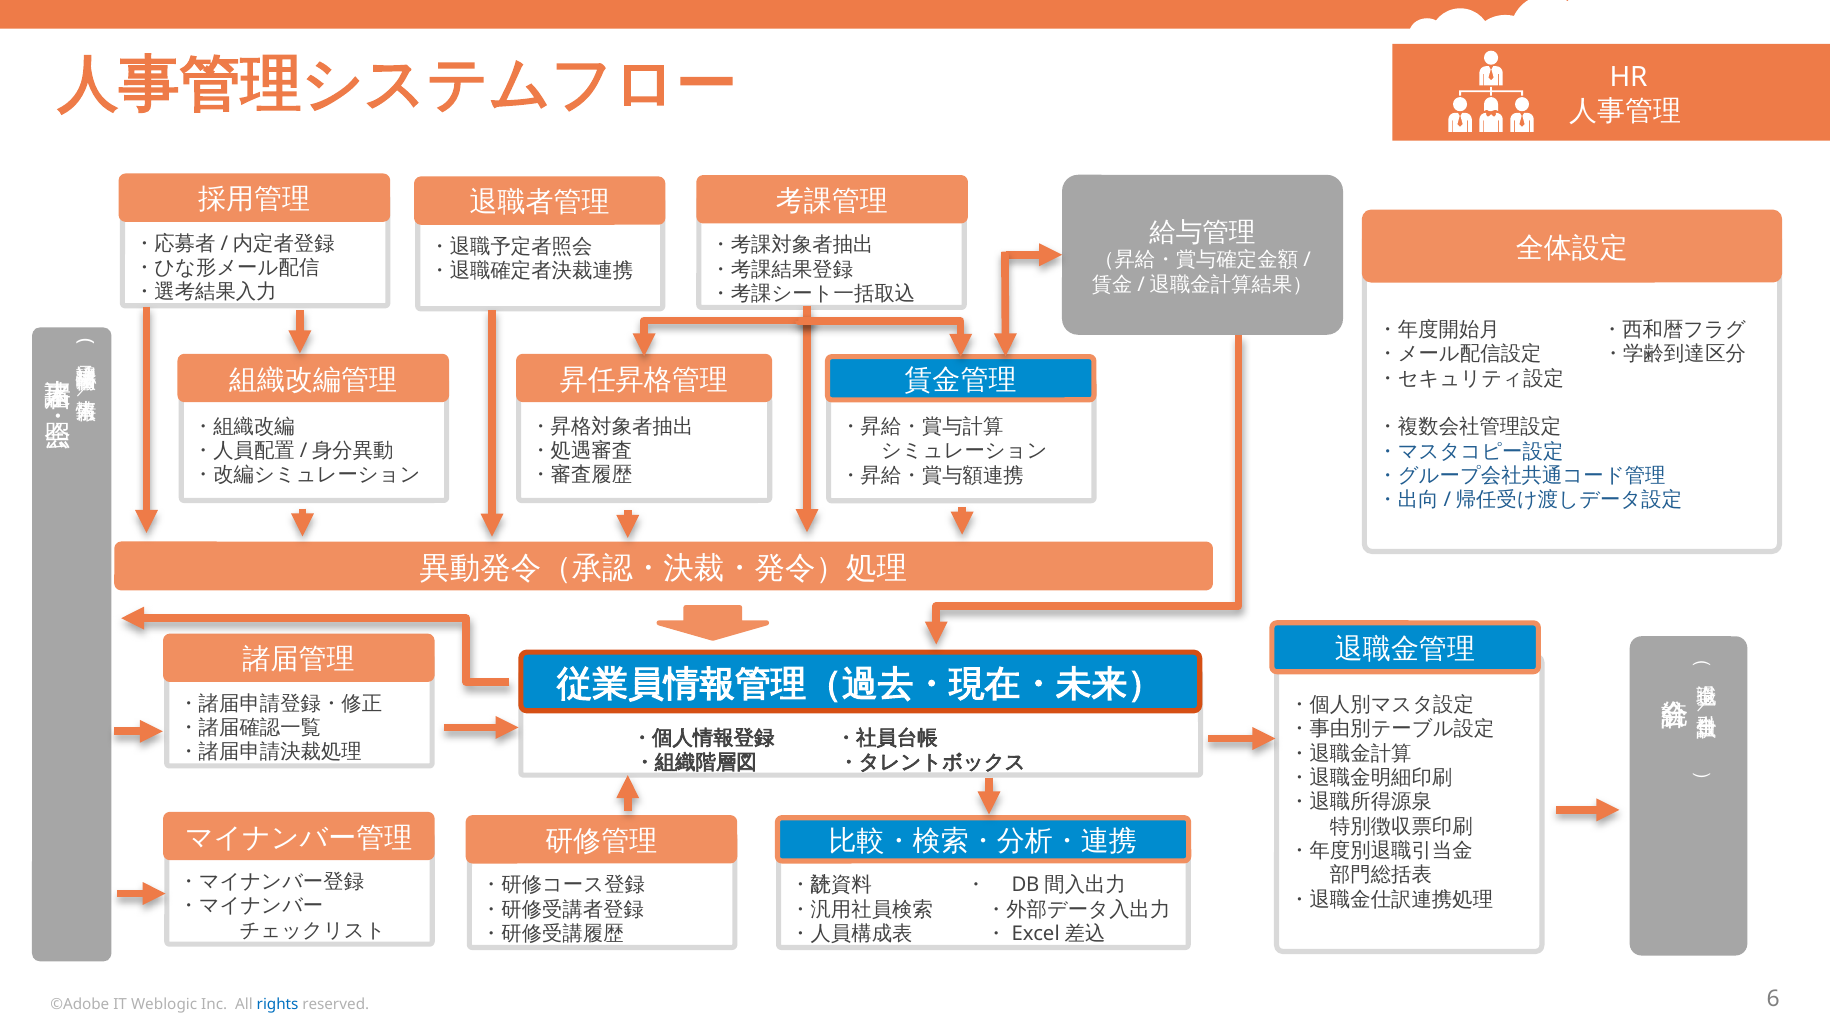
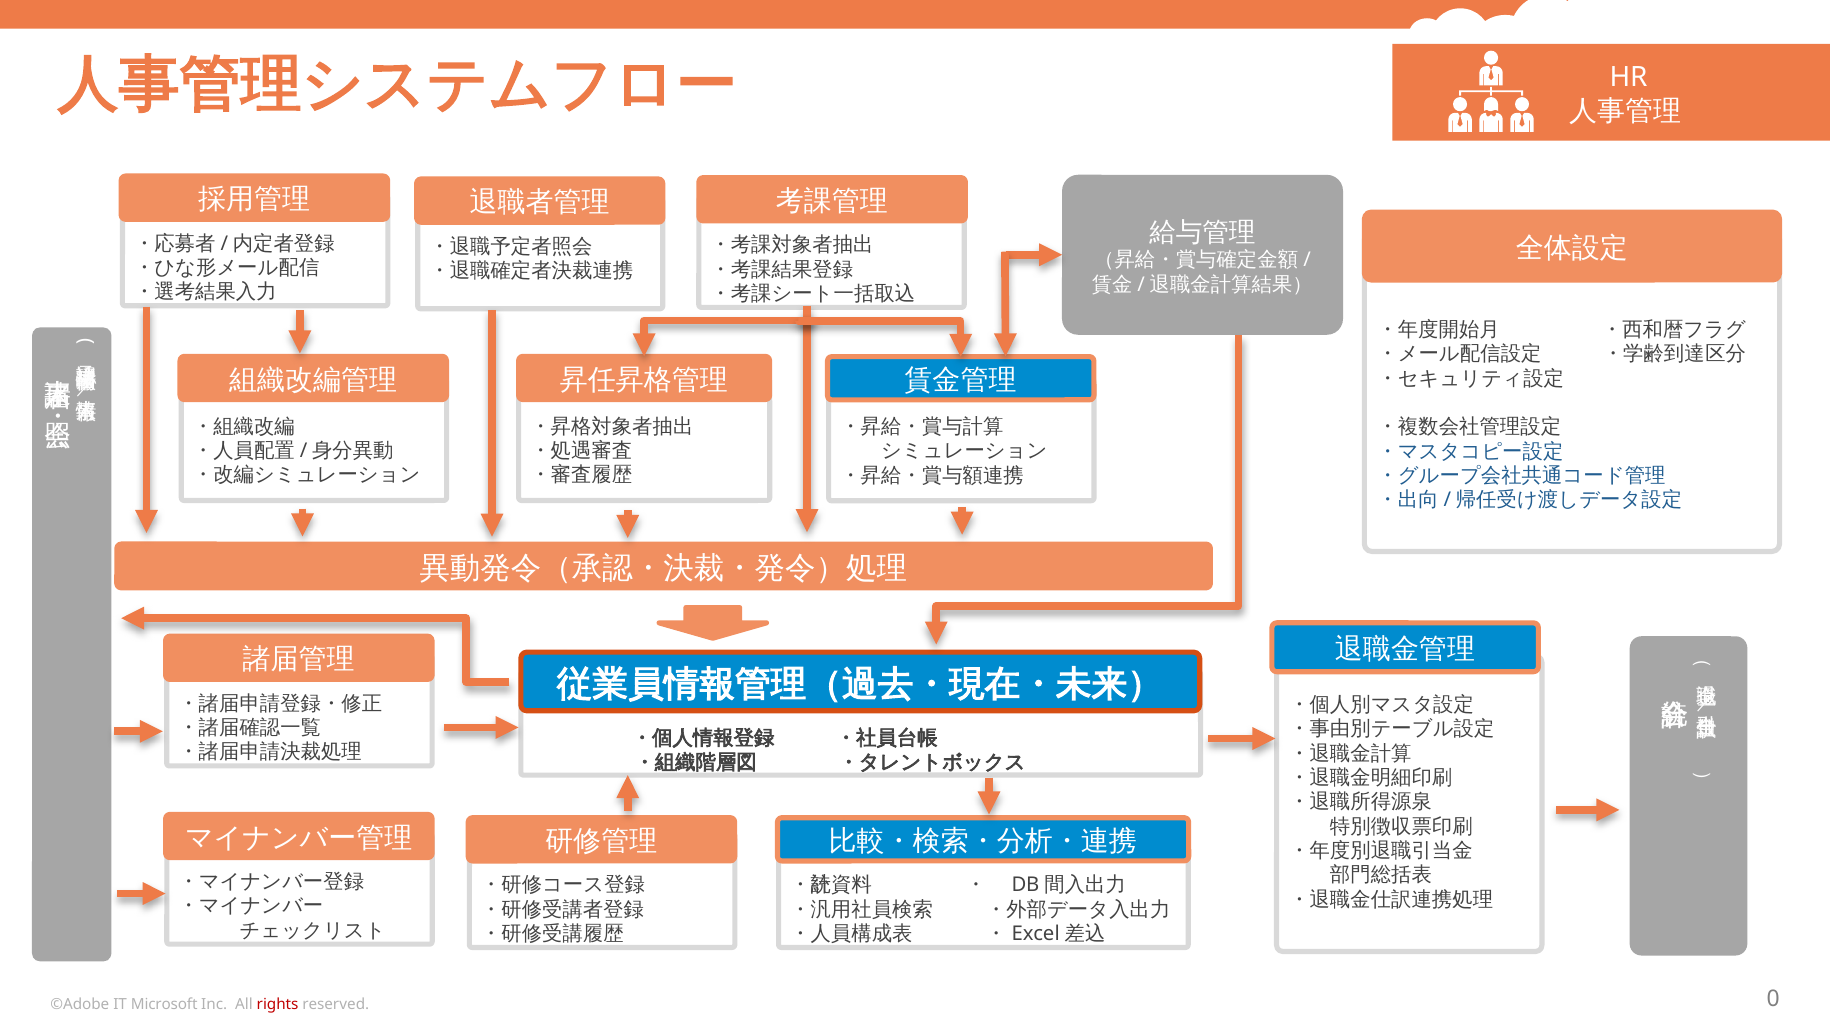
Weblogic: Weblogic -> Microsoft
rights colour: blue -> red
6: 6 -> 0
